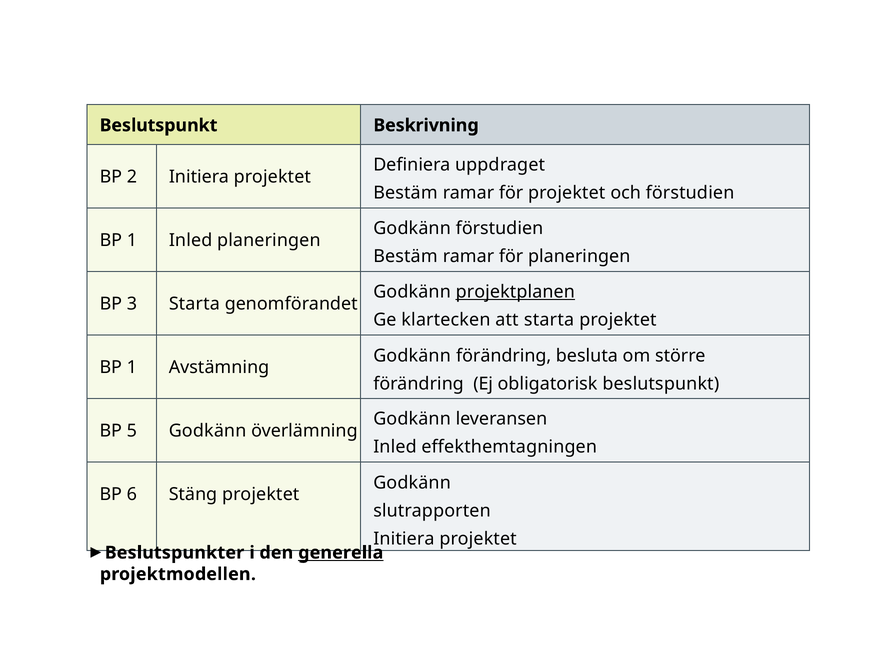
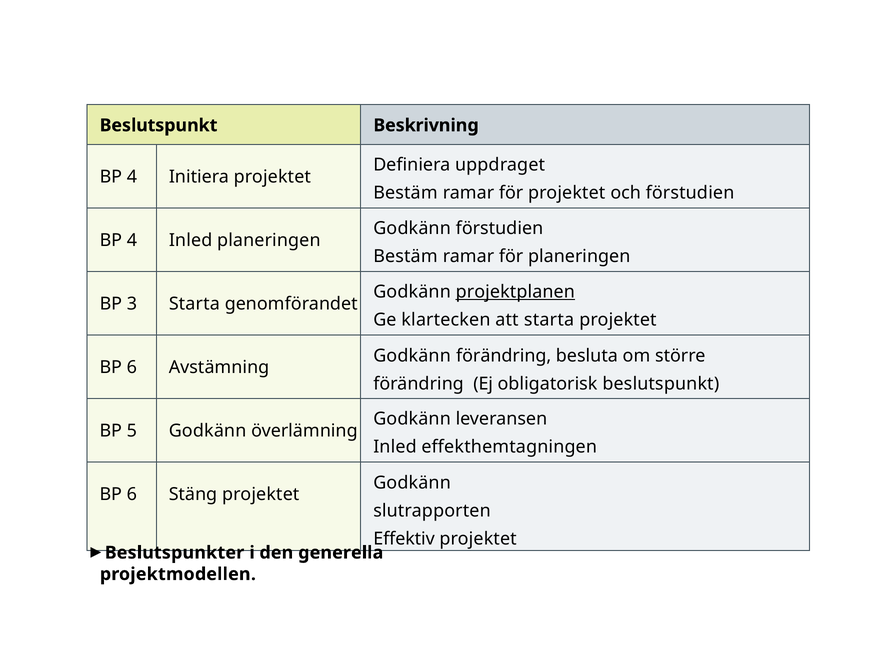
2 at (132, 177): 2 -> 4
1 at (132, 240): 1 -> 4
1 at (132, 367): 1 -> 6
Initiera at (404, 539): Initiera -> Effektiv
generella underline: present -> none
